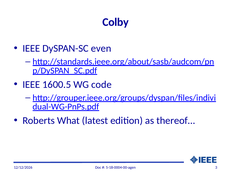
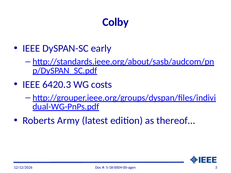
even: even -> early
1600.5: 1600.5 -> 6420.3
code: code -> costs
What: What -> Army
